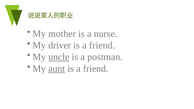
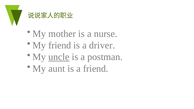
My driver: driver -> friend
friend at (102, 45): friend -> driver
aunt underline: present -> none
